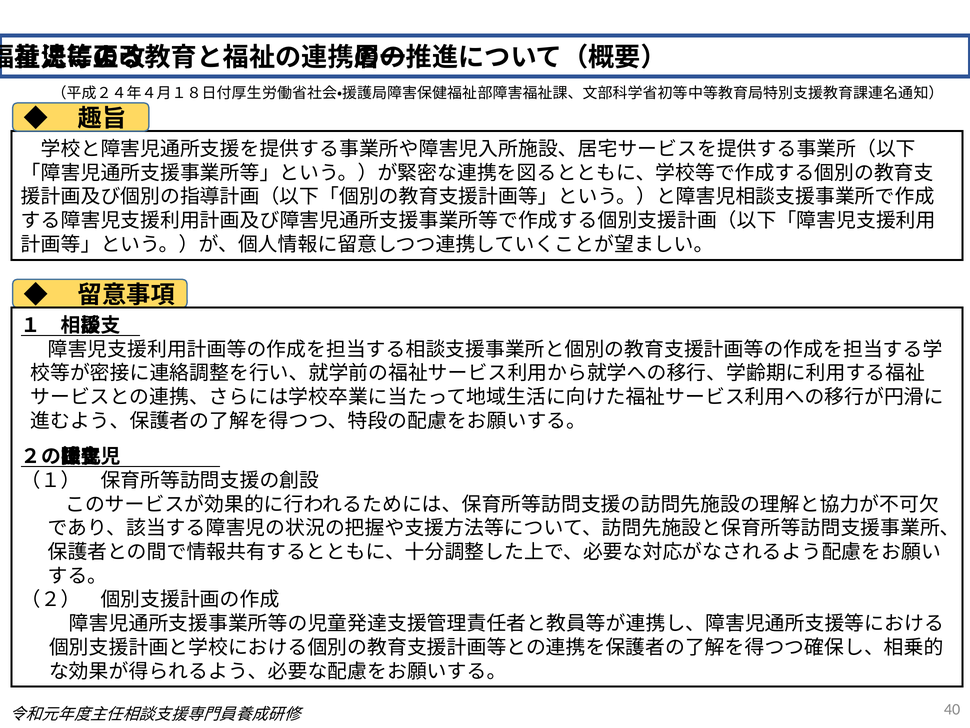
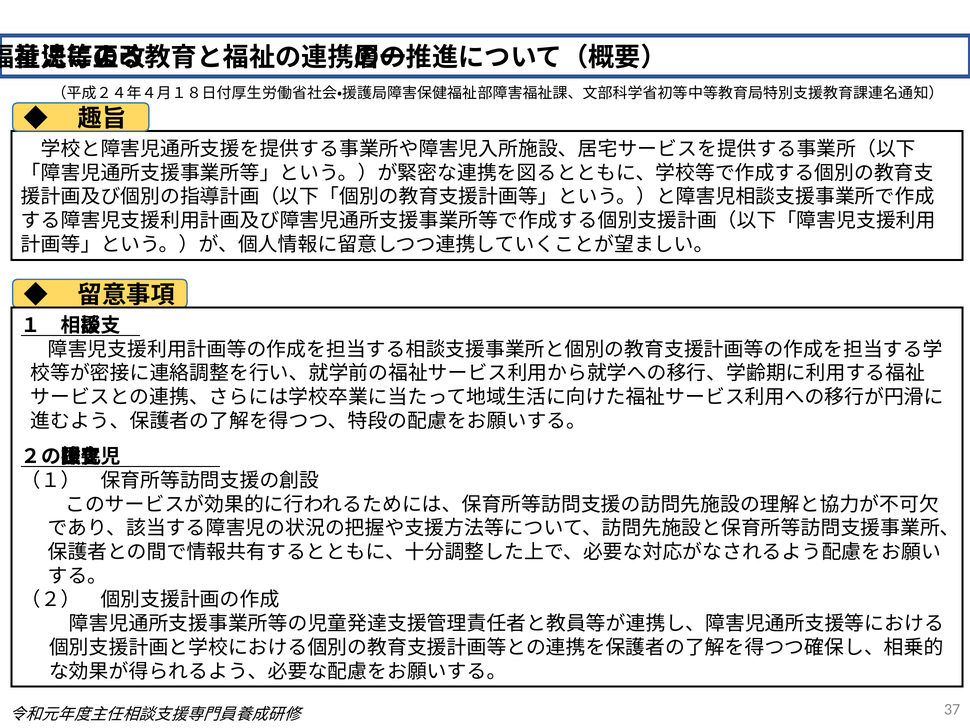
40: 40 -> 37
